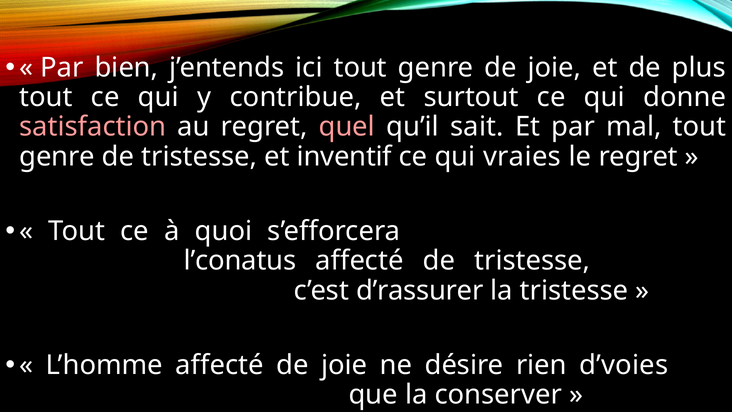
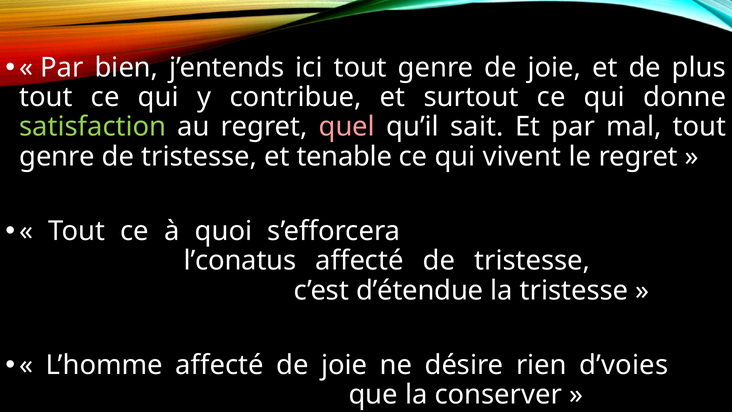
satisfaction colour: pink -> light green
inventif: inventif -> tenable
vraies: vraies -> vivent
d’rassurer: d’rassurer -> d’étendue
